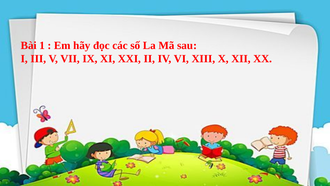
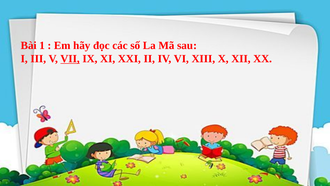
VII underline: none -> present
